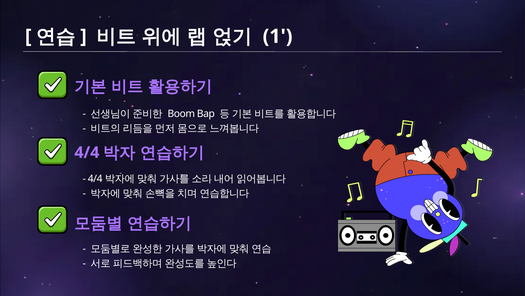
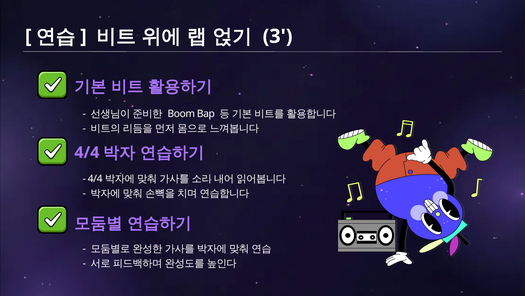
1: 1 -> 3
